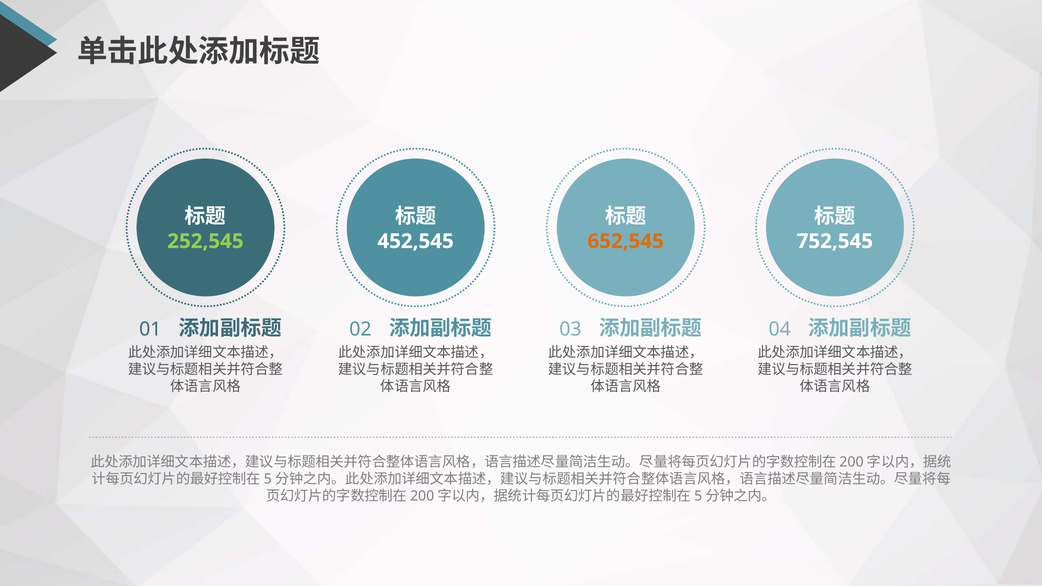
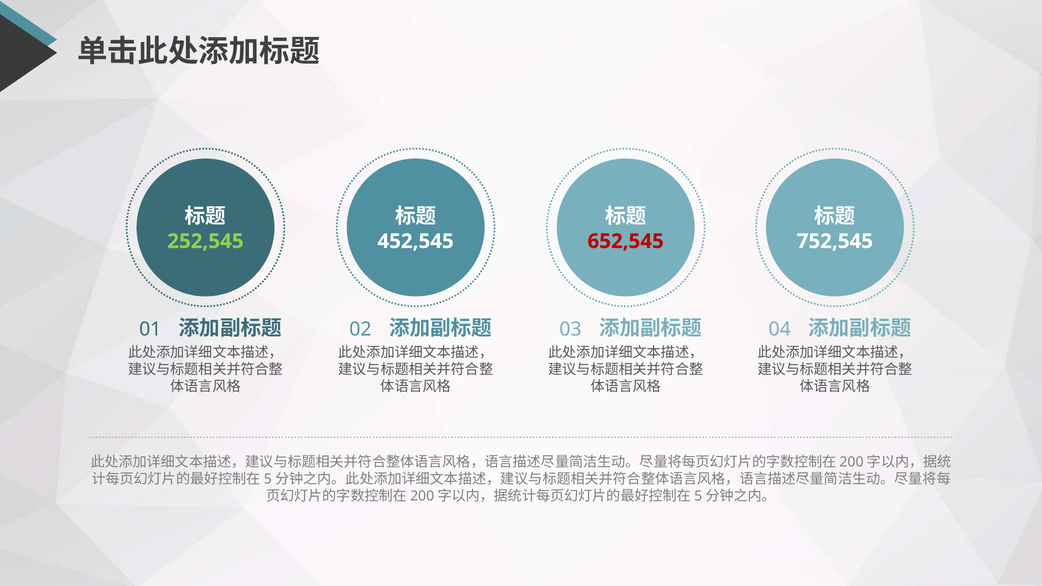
652,545 colour: orange -> red
